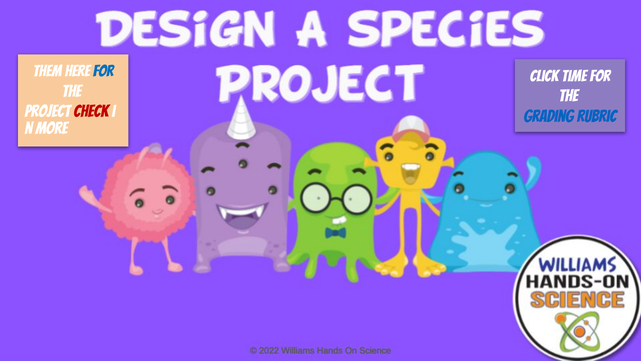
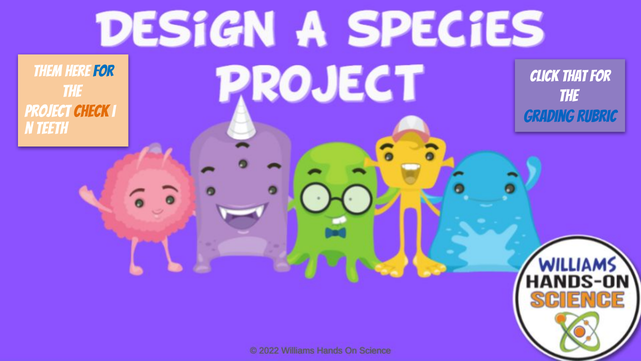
time: time -> that
check colour: red -> orange
more: more -> teeth
